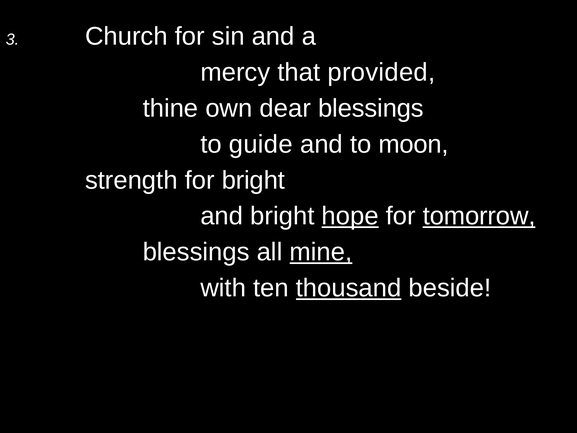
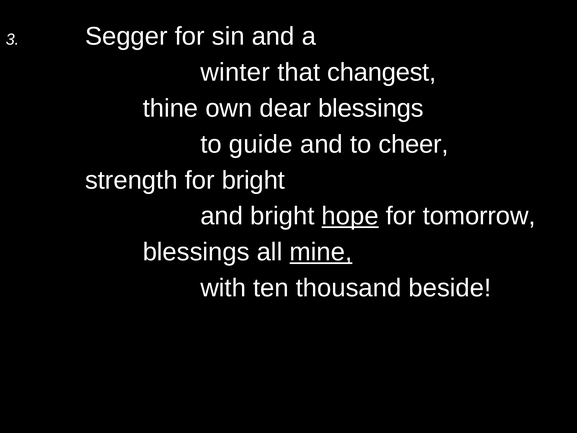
Church: Church -> Segger
mercy: mercy -> winter
provided: provided -> changest
moon: moon -> cheer
tomorrow underline: present -> none
thousand underline: present -> none
